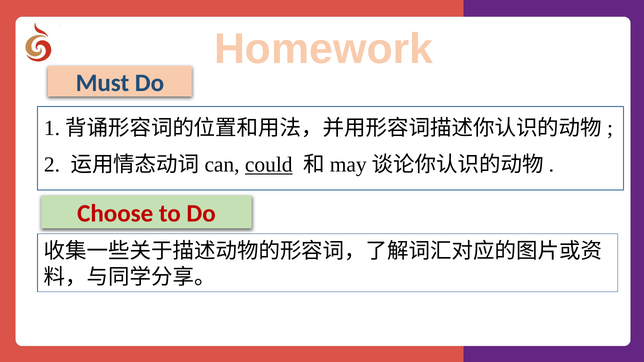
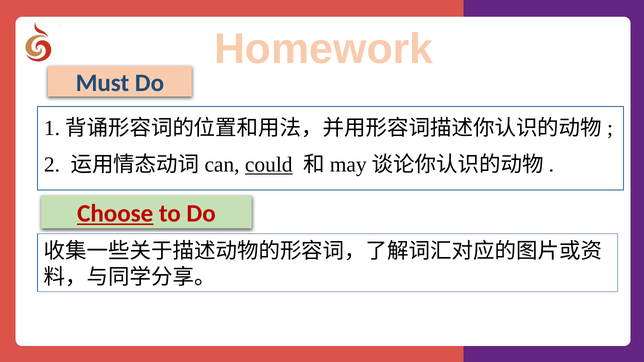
Choose underline: none -> present
